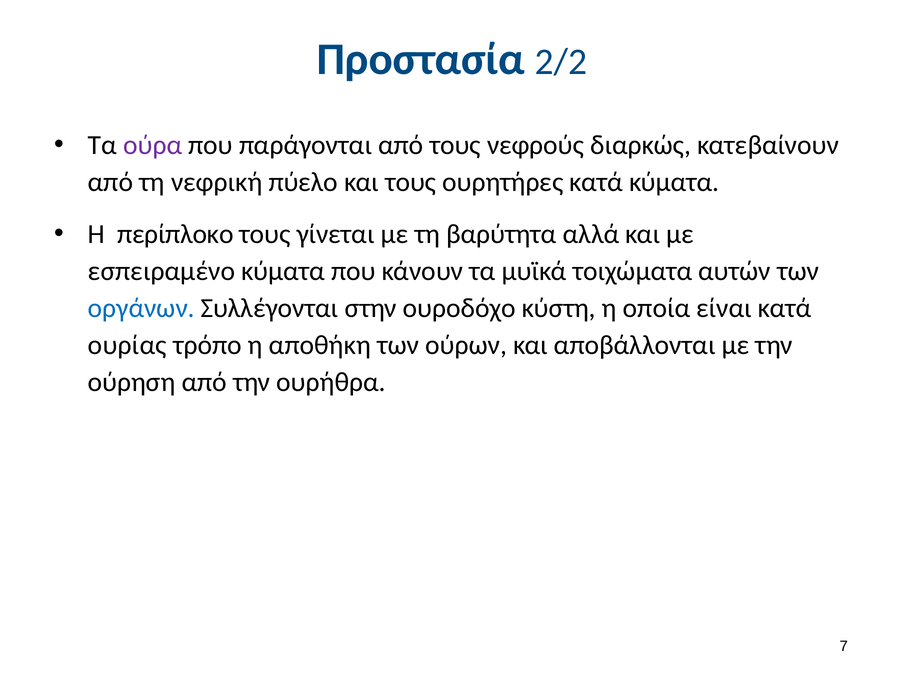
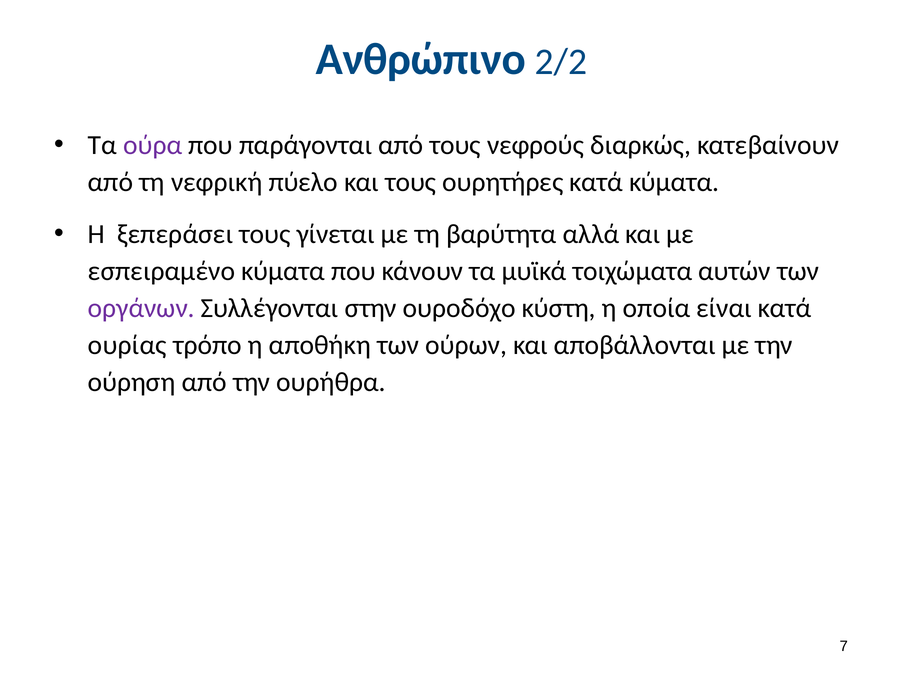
Προστασία: Προστασία -> Ανθρώπινο
περίπλοκο: περίπλοκο -> ξεπεράσει
οργάνων colour: blue -> purple
